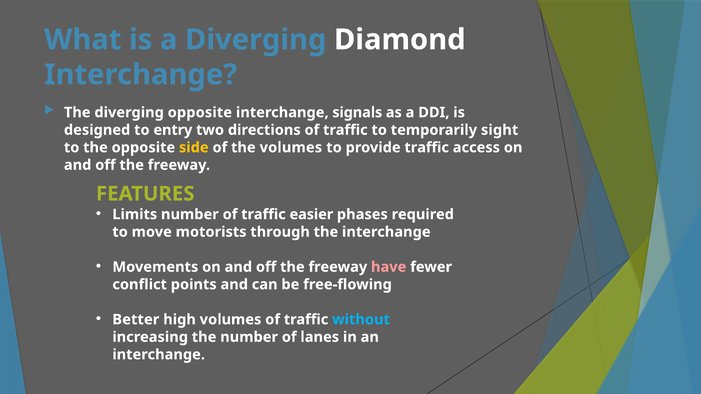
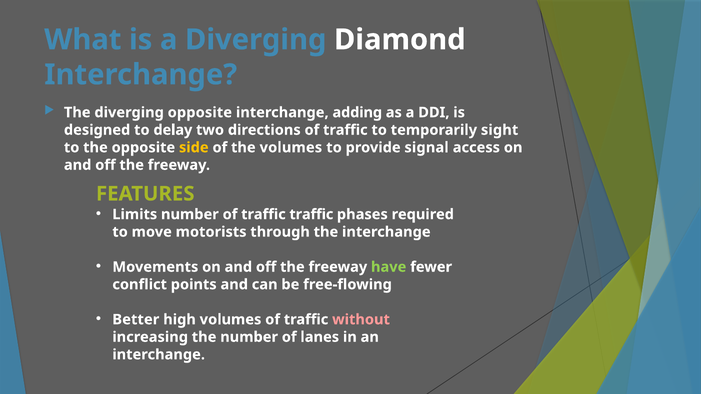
signals: signals -> adding
entry: entry -> delay
provide traffic: traffic -> signal
traffic easier: easier -> traffic
have colour: pink -> light green
without colour: light blue -> pink
